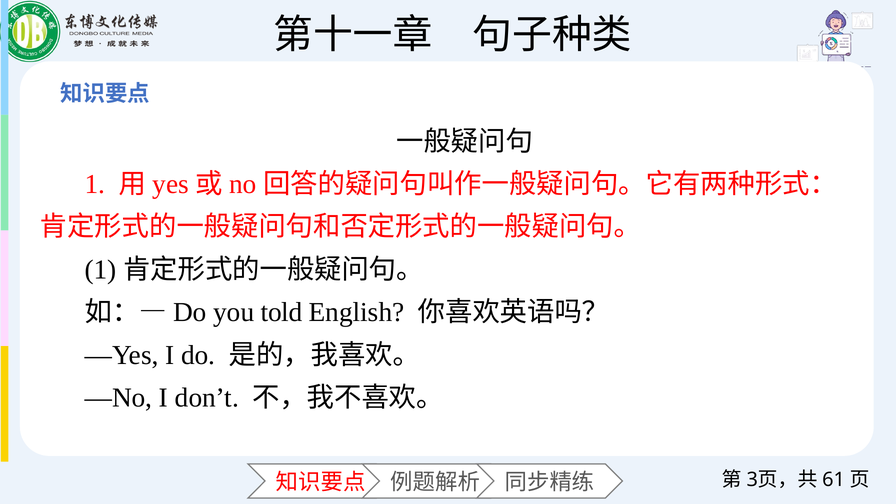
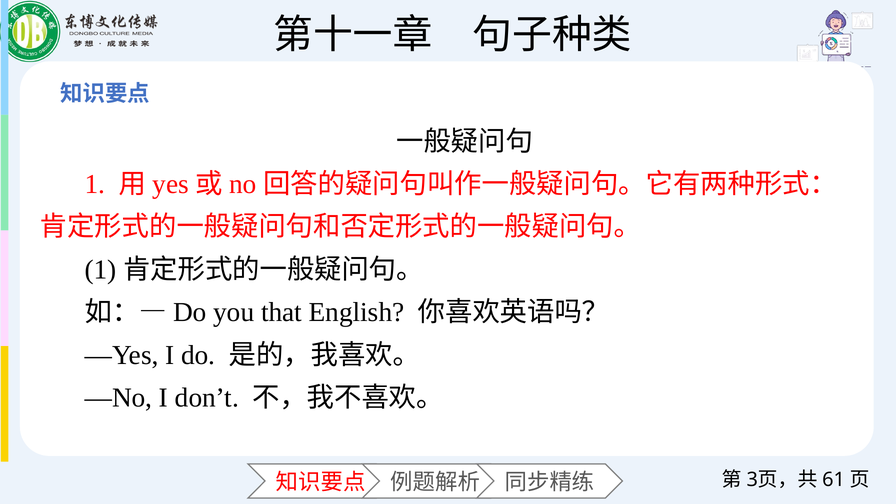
told: told -> that
